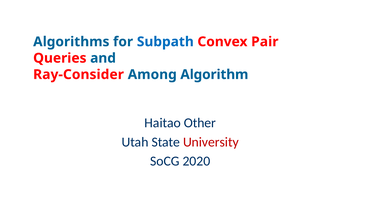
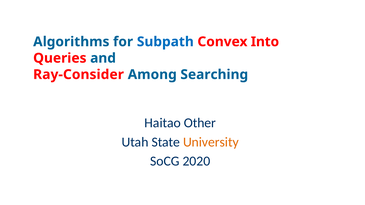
Pair: Pair -> Into
Algorithm: Algorithm -> Searching
University colour: red -> orange
